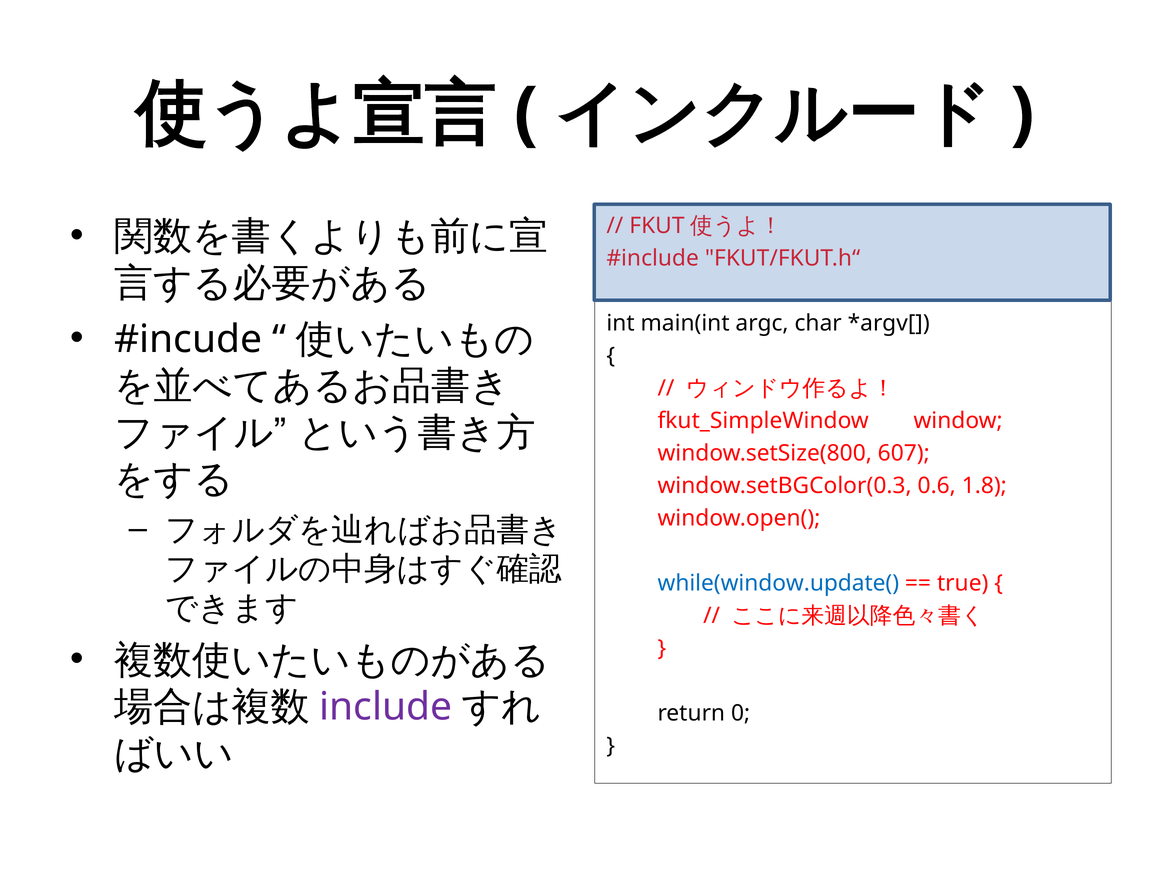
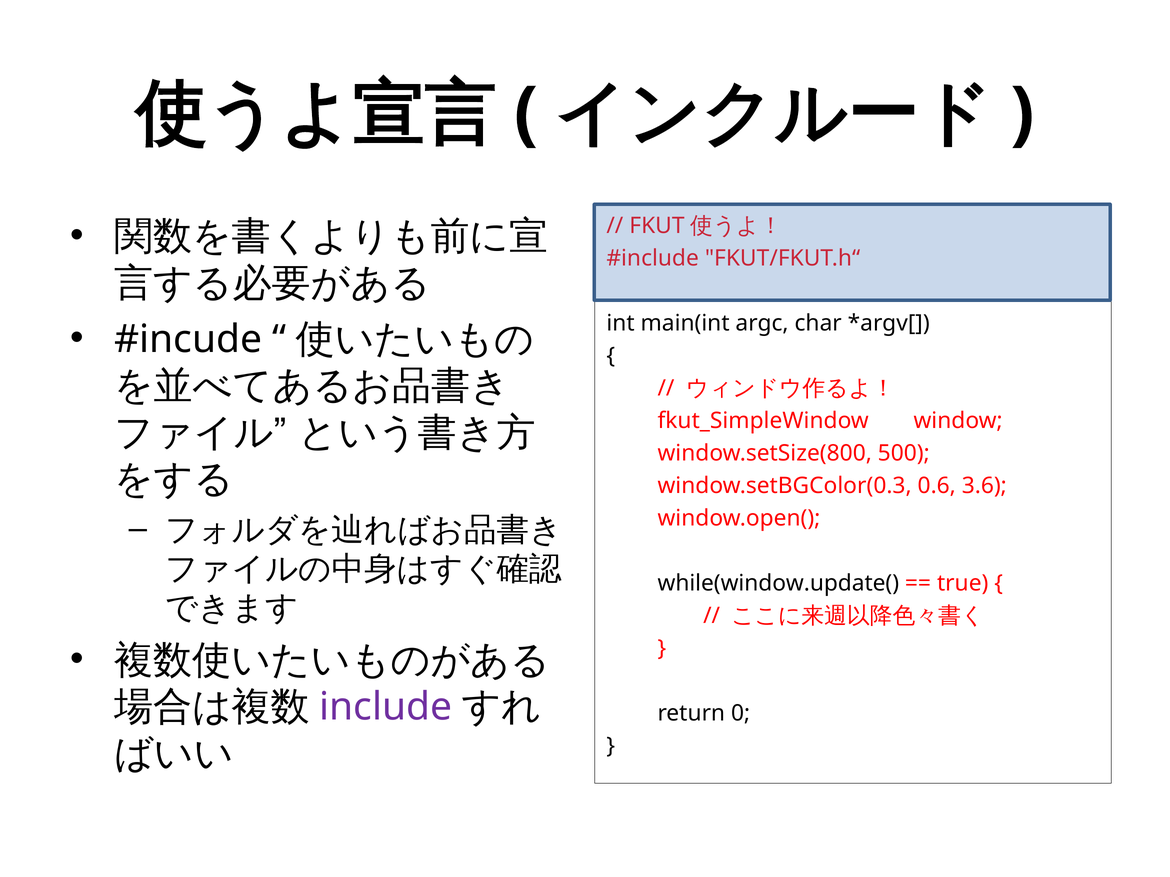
607: 607 -> 500
1.8: 1.8 -> 3.6
while(window.update( colour: blue -> black
